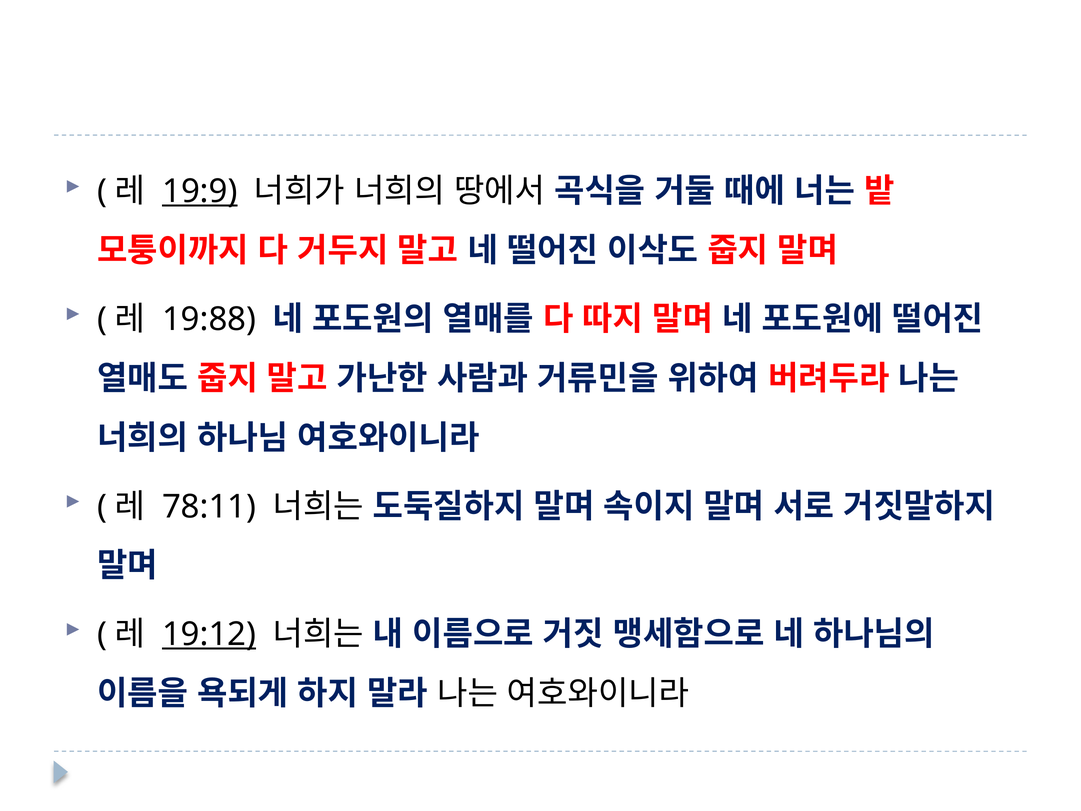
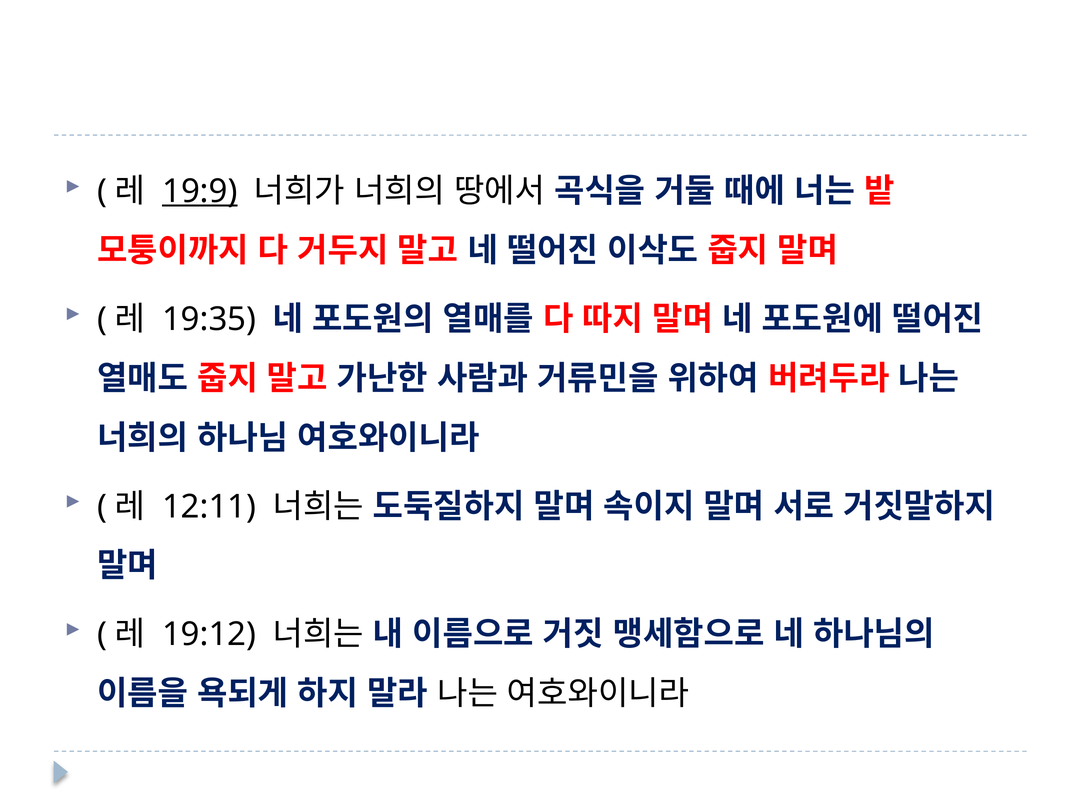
19:88: 19:88 -> 19:35
78:11: 78:11 -> 12:11
19:12 underline: present -> none
